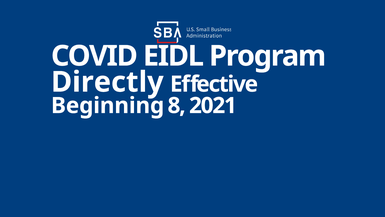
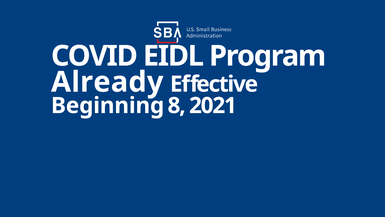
Directly: Directly -> Already
